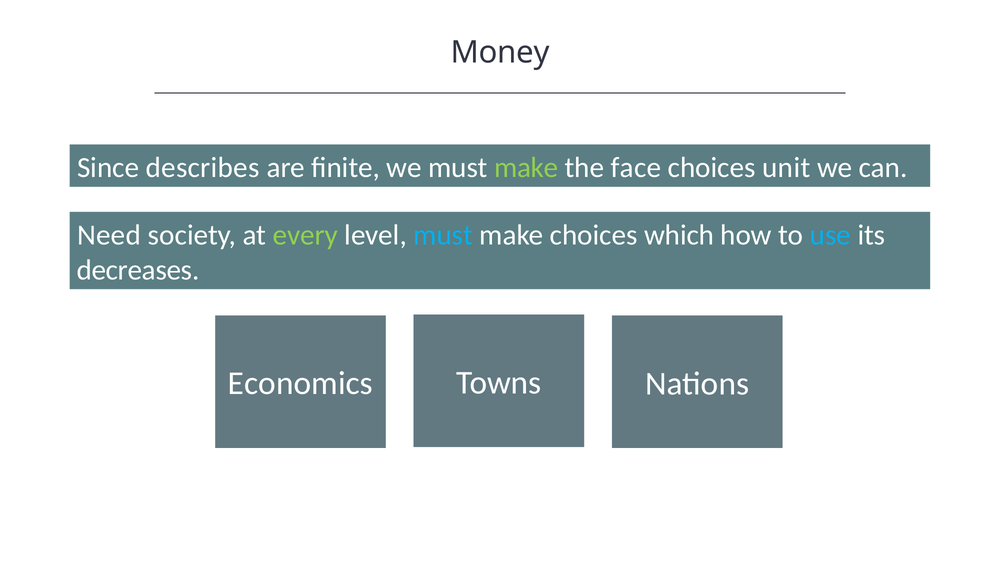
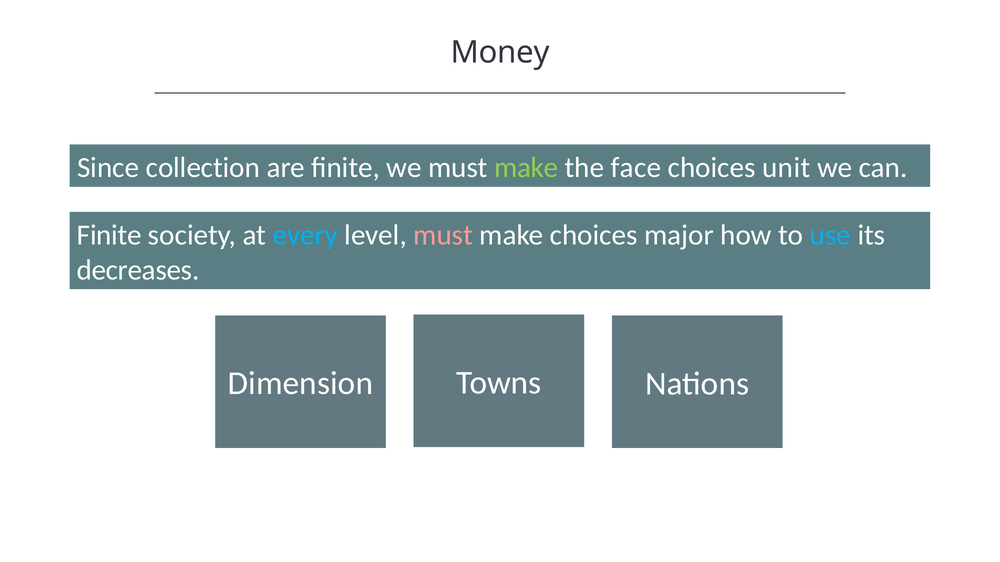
describes: describes -> collection
Need at (109, 235): Need -> Finite
every colour: light green -> light blue
must at (443, 235) colour: light blue -> pink
which: which -> major
Economics: Economics -> Dimension
